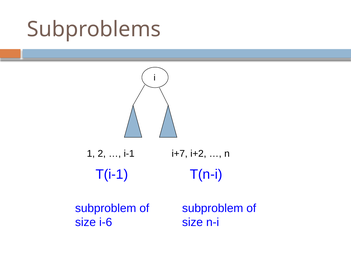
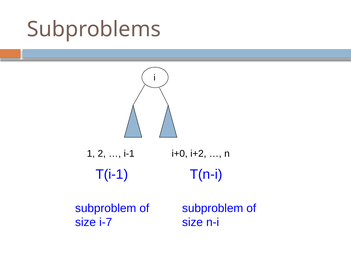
i+7: i+7 -> i+0
i-6: i-6 -> i-7
